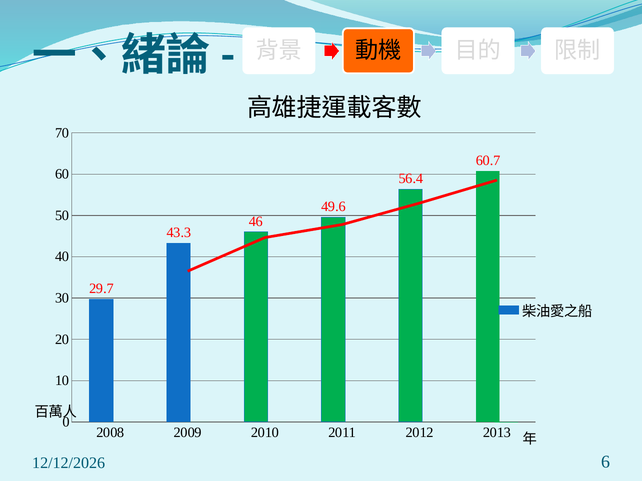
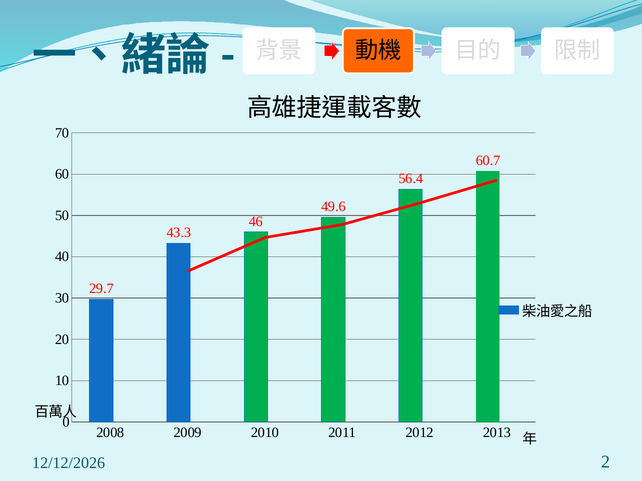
6: 6 -> 2
